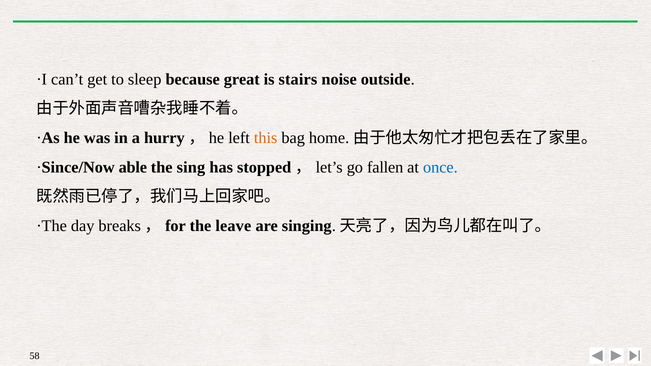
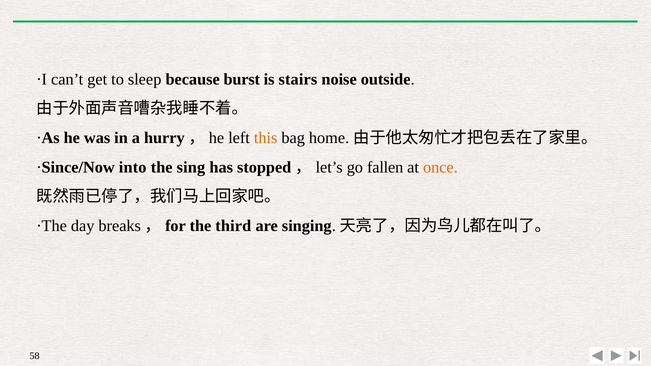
great: great -> burst
able: able -> into
once colour: blue -> orange
leave: leave -> third
